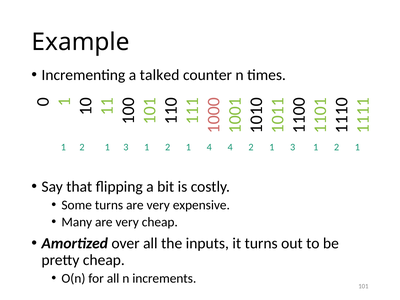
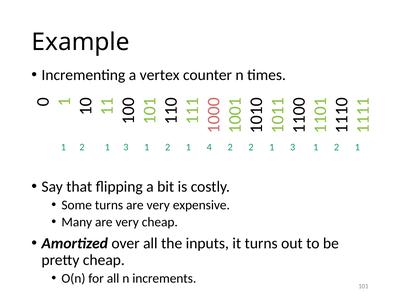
talked: talked -> vertex
4 4: 4 -> 2
